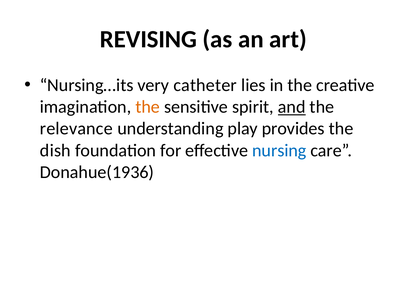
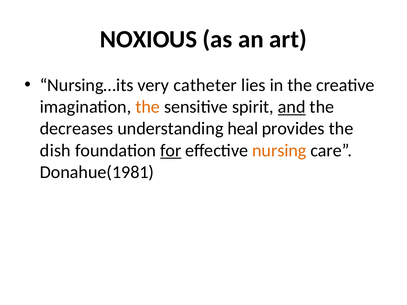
REVISING: REVISING -> NOXIOUS
relevance: relevance -> decreases
play: play -> heal
for underline: none -> present
nursing colour: blue -> orange
Donahue(1936: Donahue(1936 -> Donahue(1981
